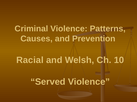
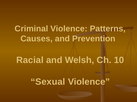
Served: Served -> Sexual
